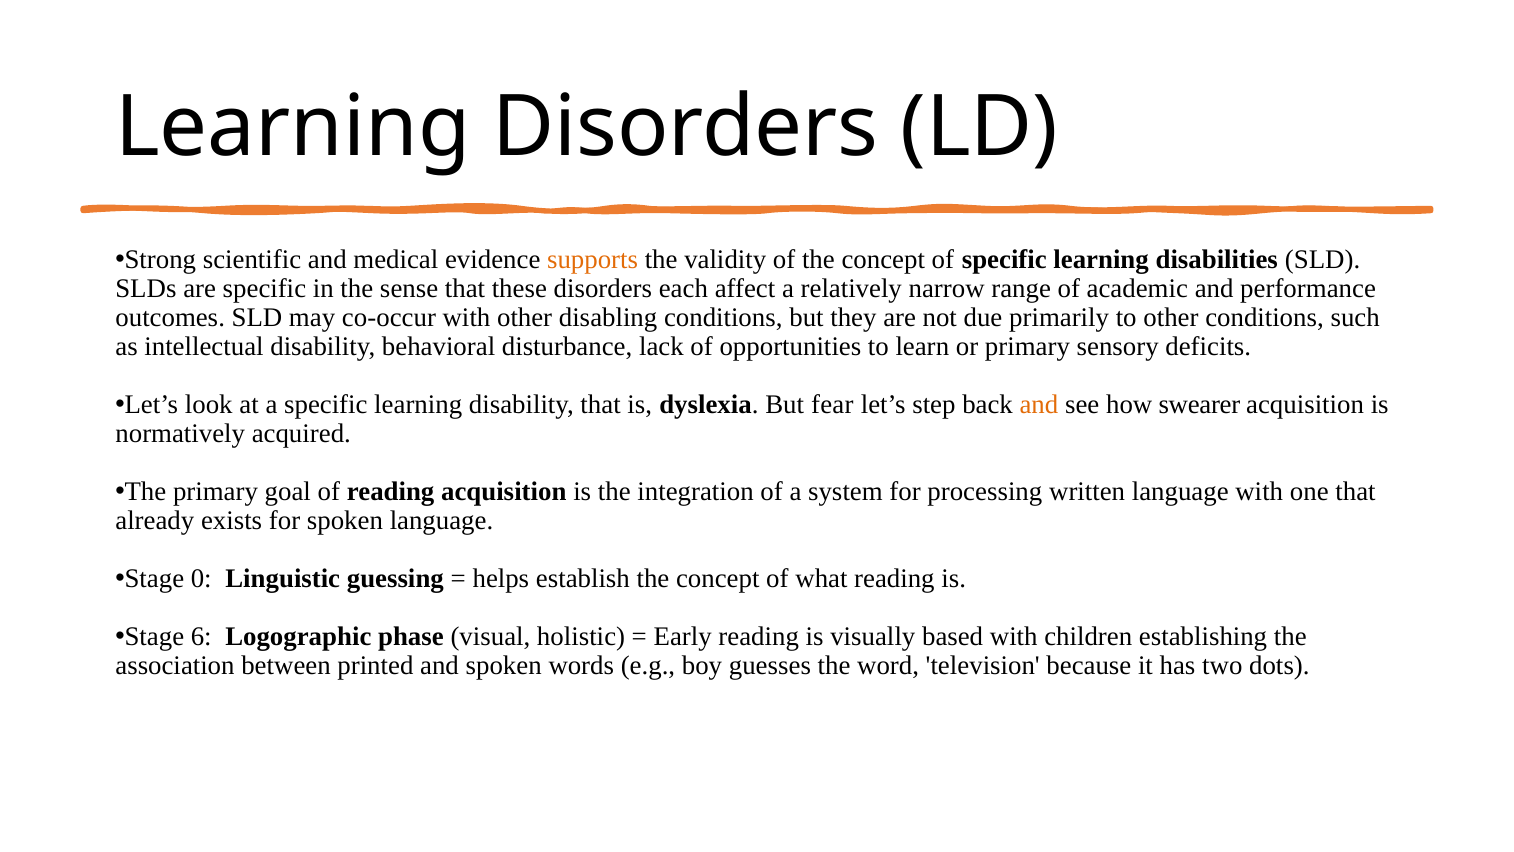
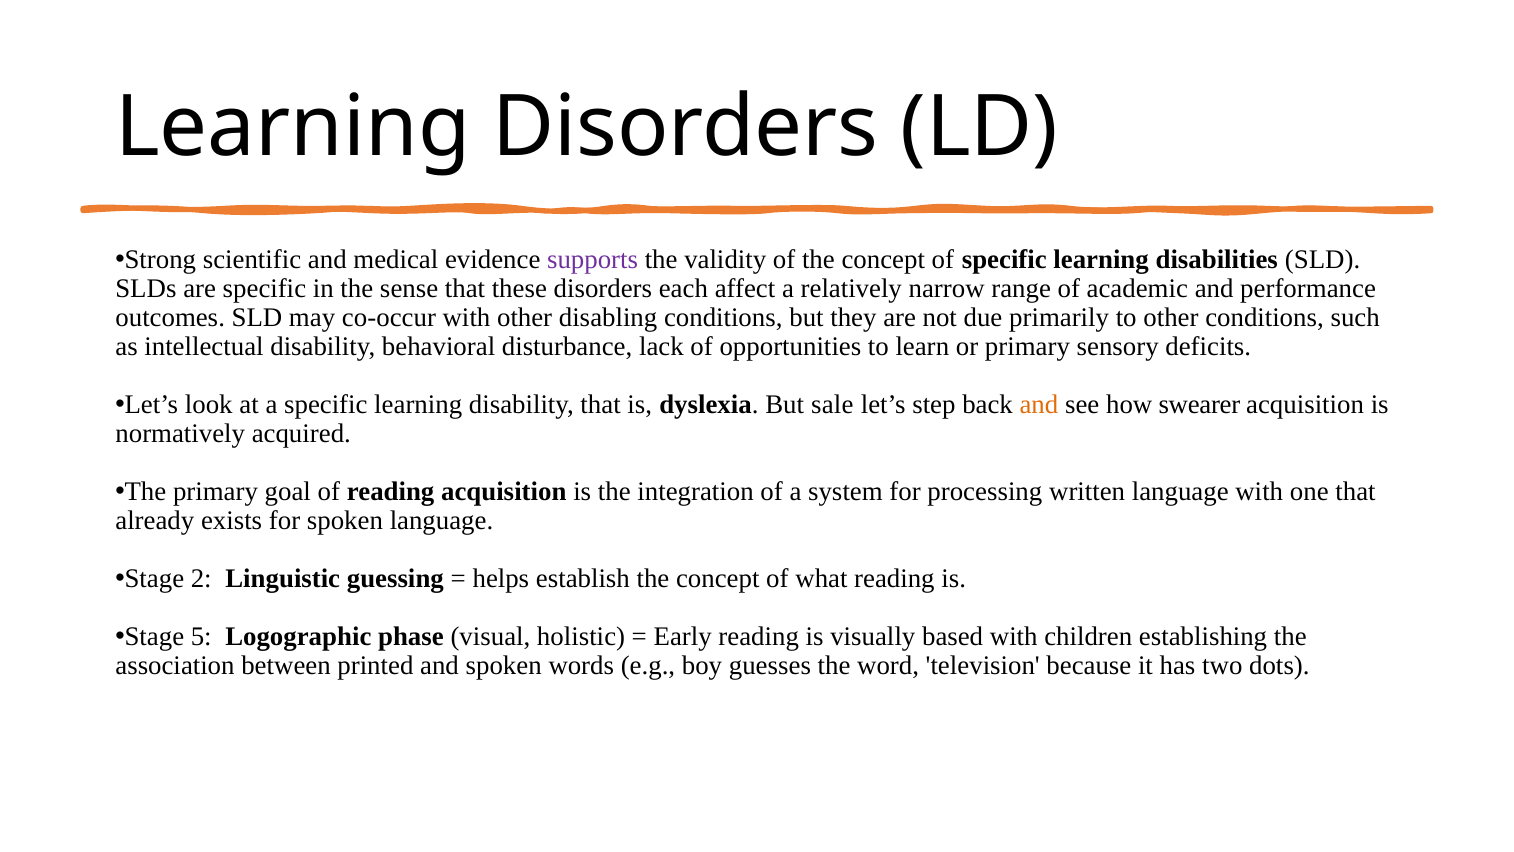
supports colour: orange -> purple
fear: fear -> sale
0: 0 -> 2
6: 6 -> 5
